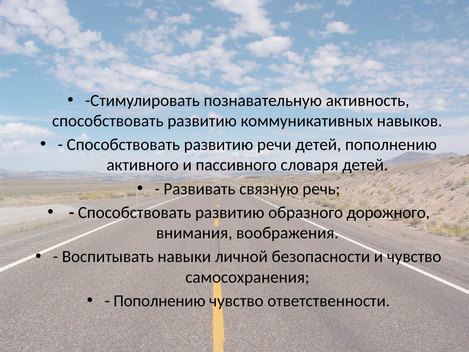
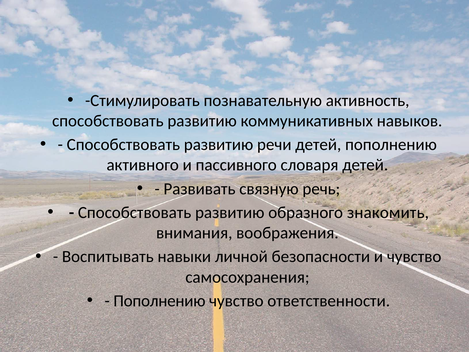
дорожного: дорожного -> знакомить
